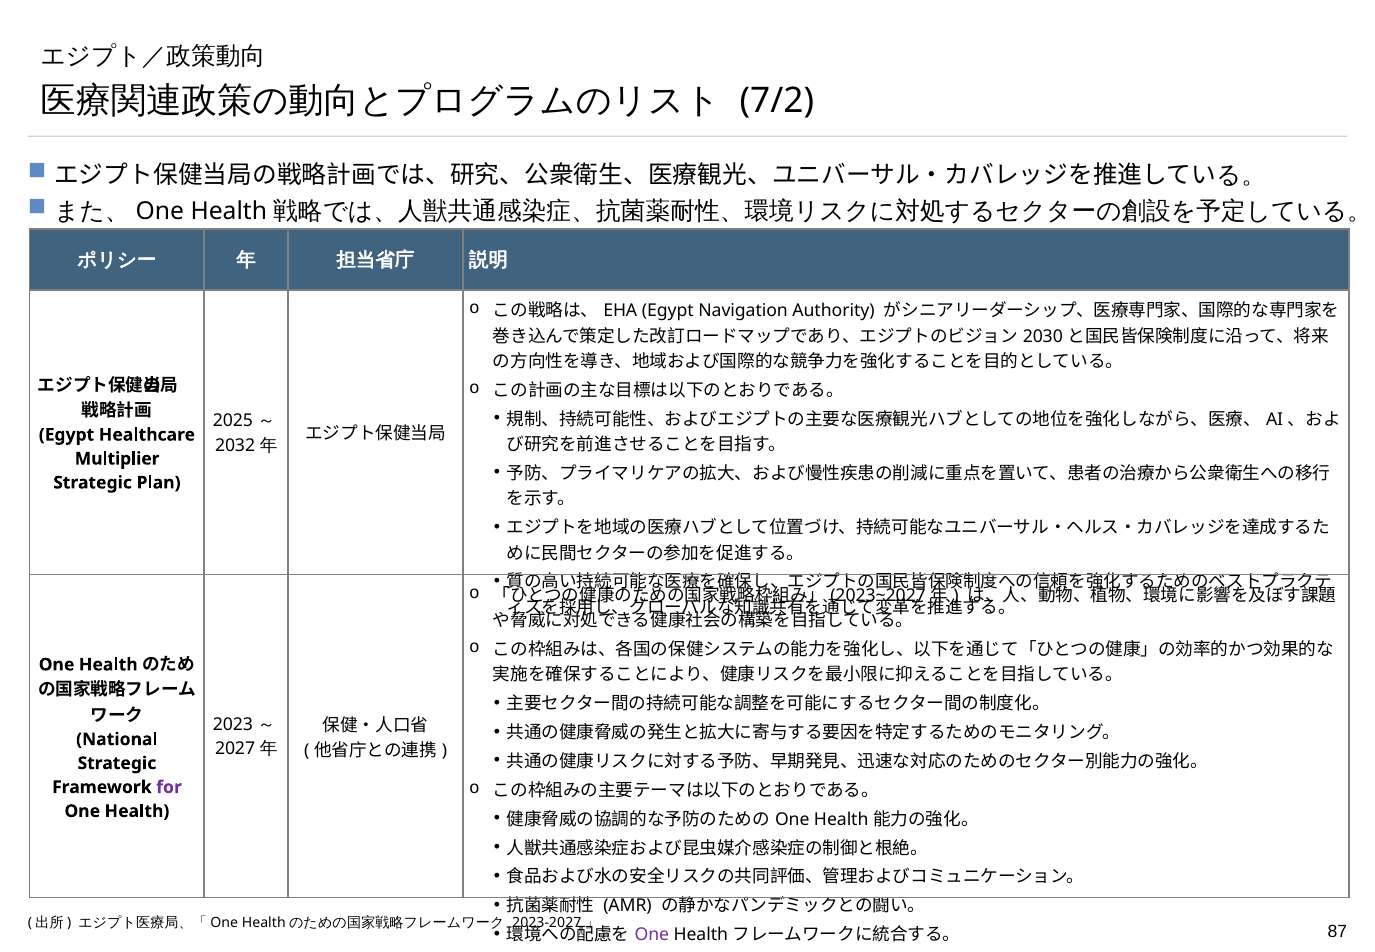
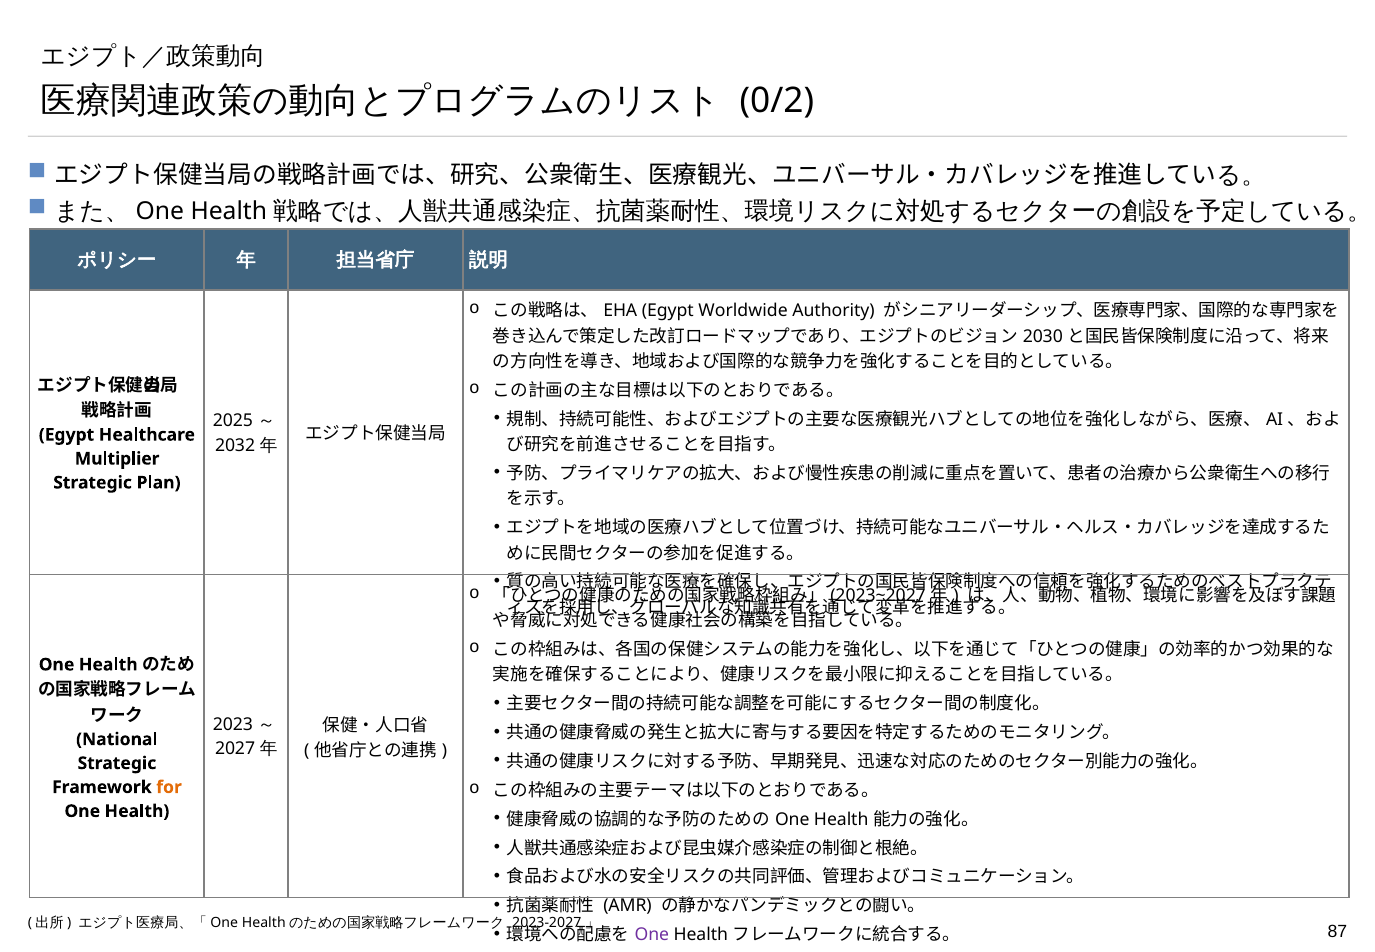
7/2: 7/2 -> 0/2
Navigation: Navigation -> Worldwide
for colour: purple -> orange
